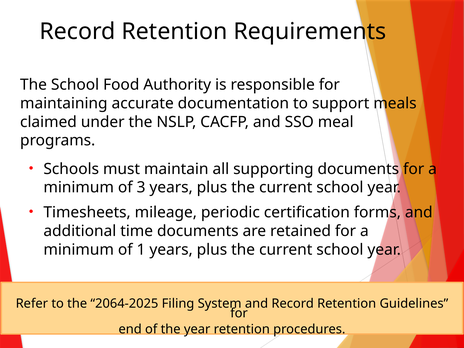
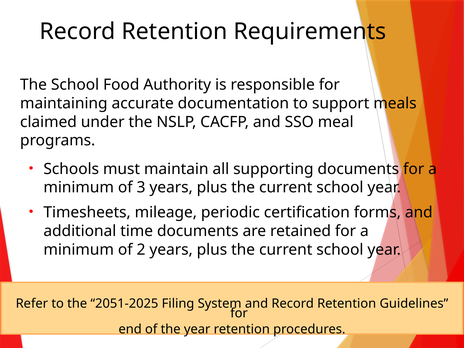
1: 1 -> 2
2064-2025: 2064-2025 -> 2051-2025
